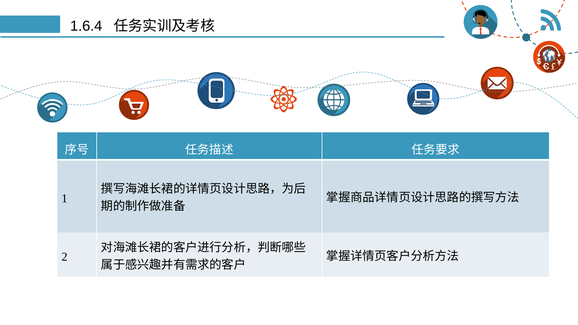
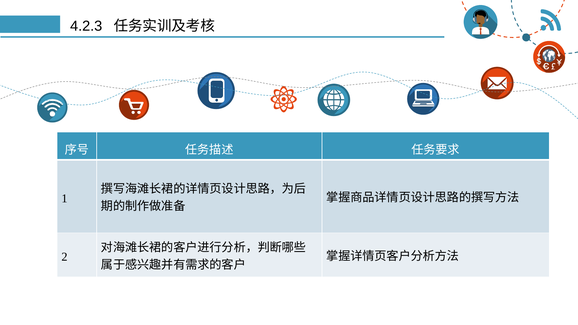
1.6.4: 1.6.4 -> 4.2.3
